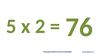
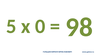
2: 2 -> 0
76: 76 -> 98
